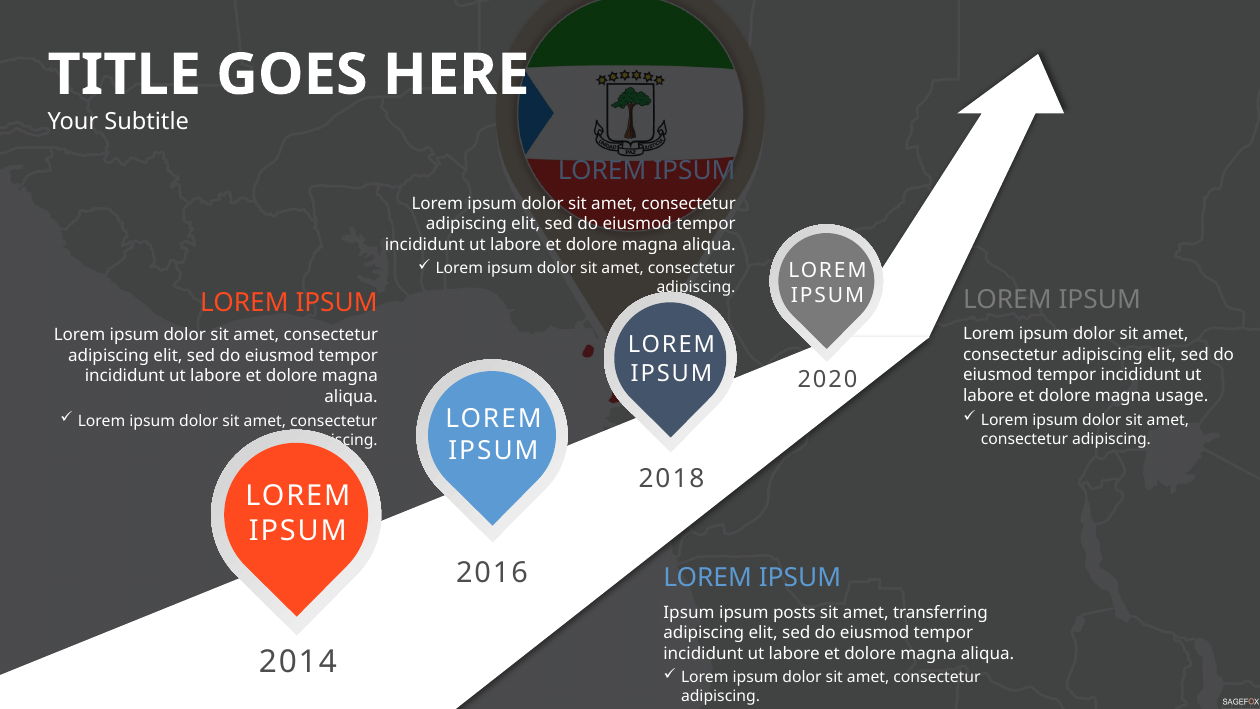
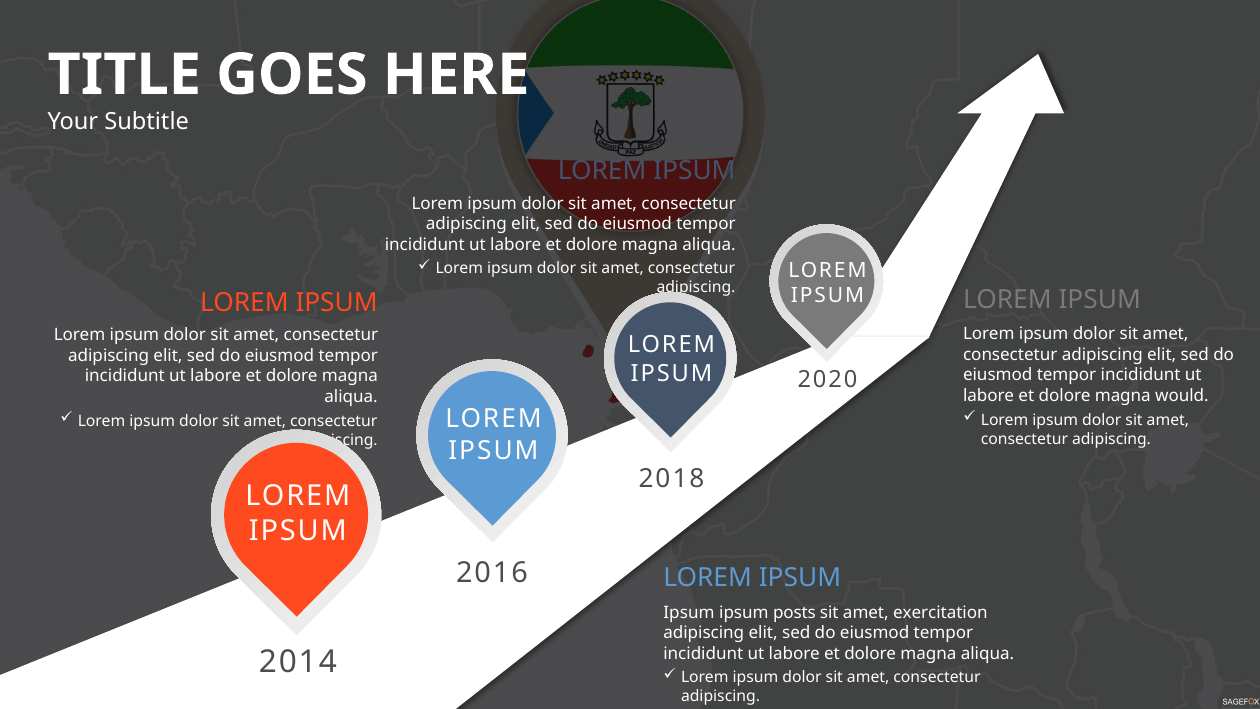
usage: usage -> would
transferring: transferring -> exercitation
